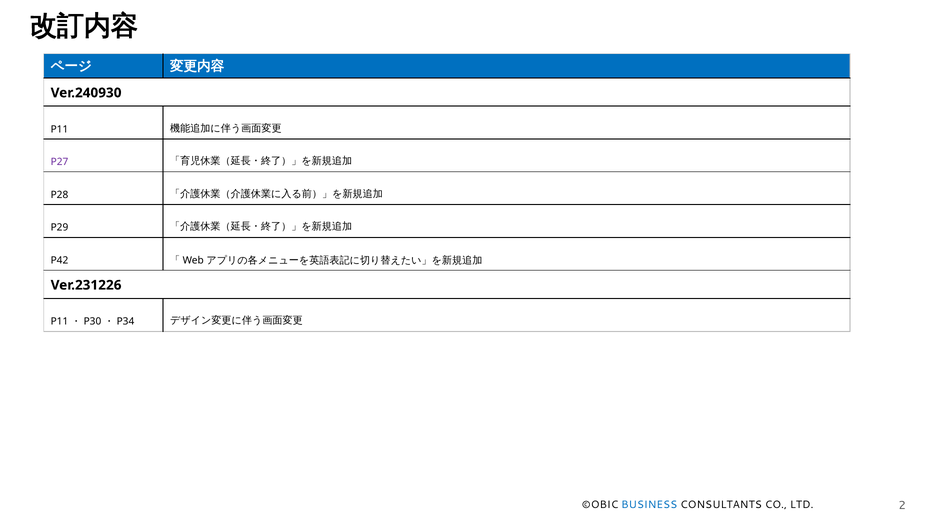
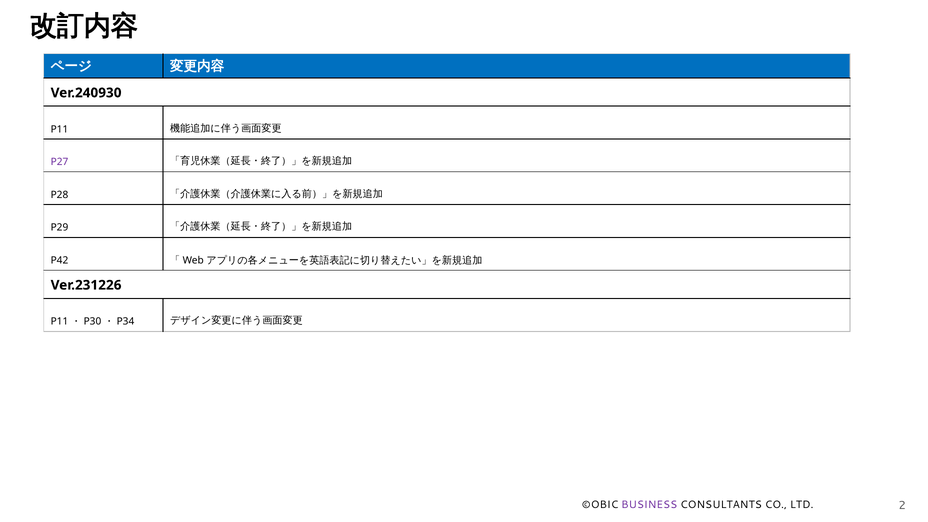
BUSINESS colour: blue -> purple
